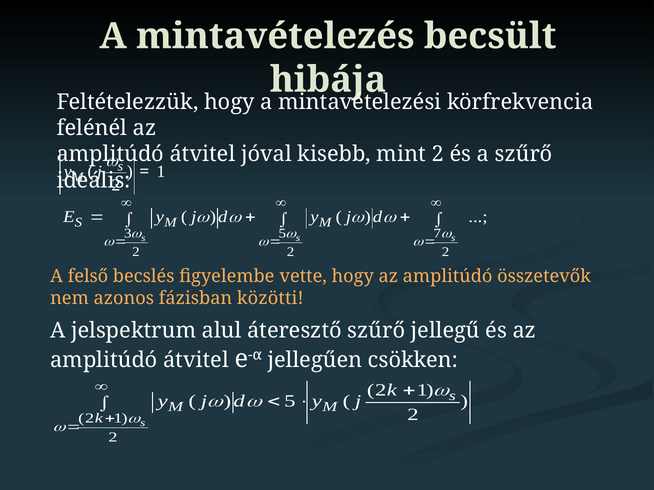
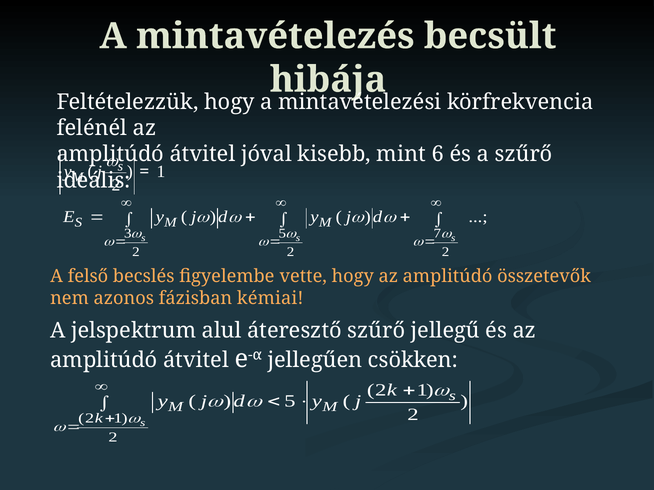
mint 2: 2 -> 6
közötti: közötti -> kémiai
